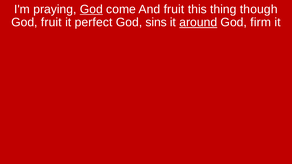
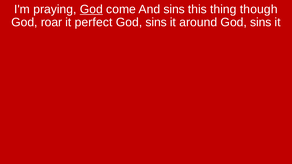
And fruit: fruit -> sins
God fruit: fruit -> roar
around underline: present -> none
firm at (261, 22): firm -> sins
